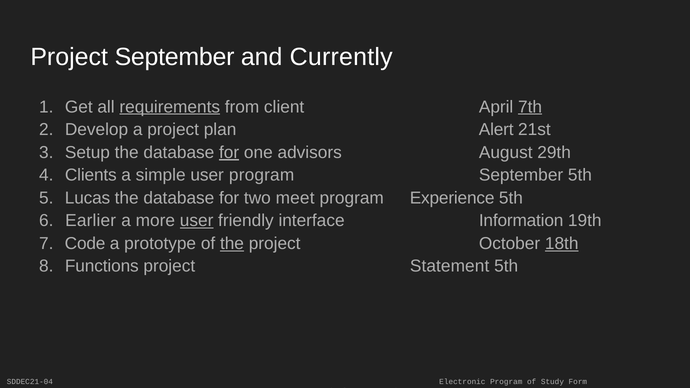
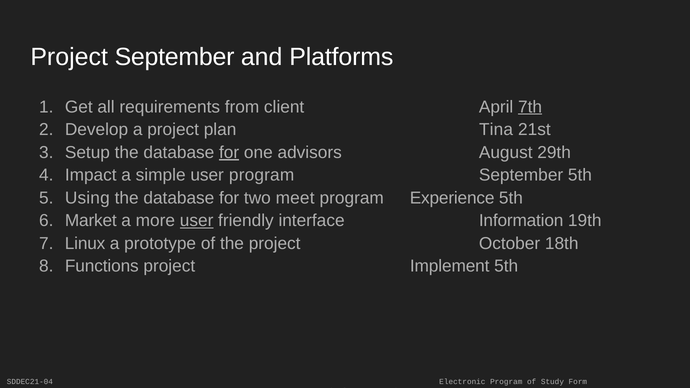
Currently: Currently -> Platforms
requirements underline: present -> none
Alert: Alert -> Tina
Clients: Clients -> Impact
Lucas: Lucas -> Using
Earlier: Earlier -> Market
Code: Code -> Linux
the at (232, 243) underline: present -> none
18th underline: present -> none
Statement: Statement -> Implement
